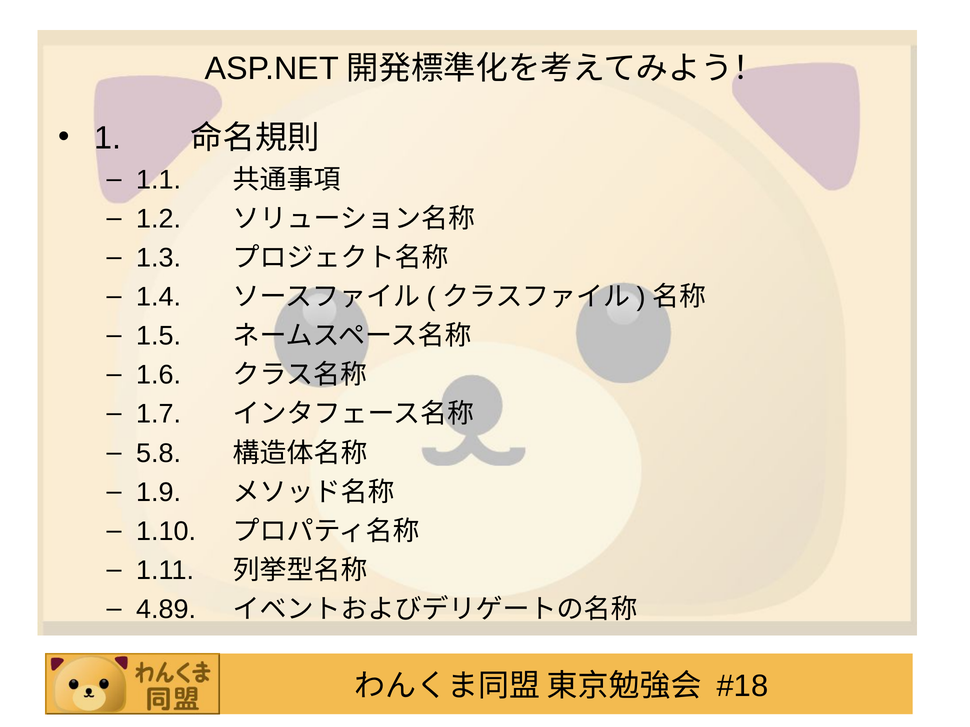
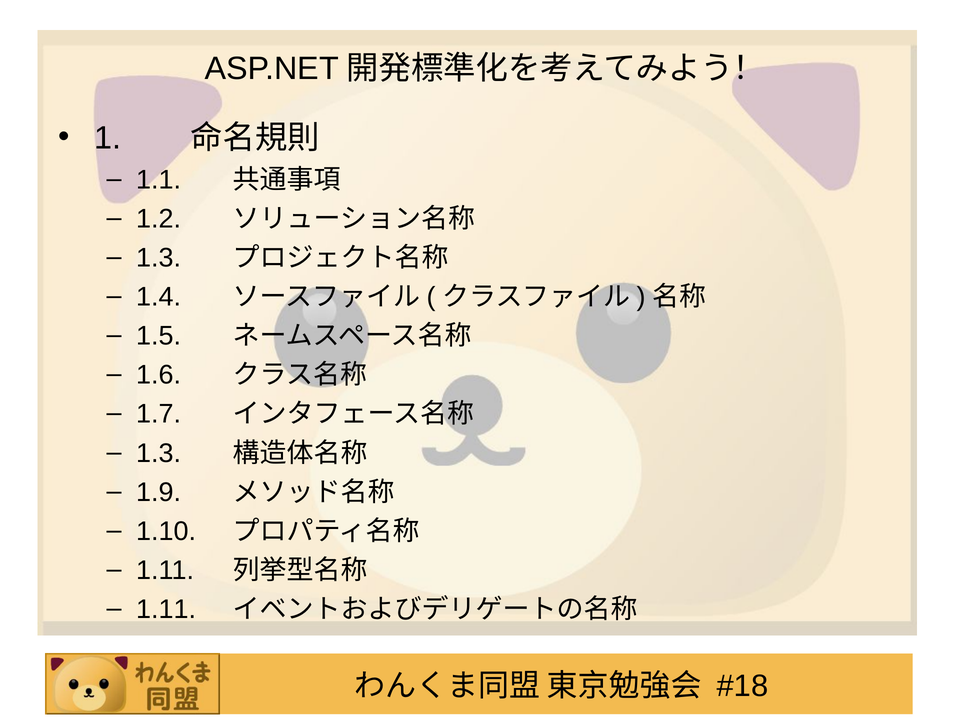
5.8 at (159, 453): 5.8 -> 1.3
4.89 at (166, 610): 4.89 -> 1.11
